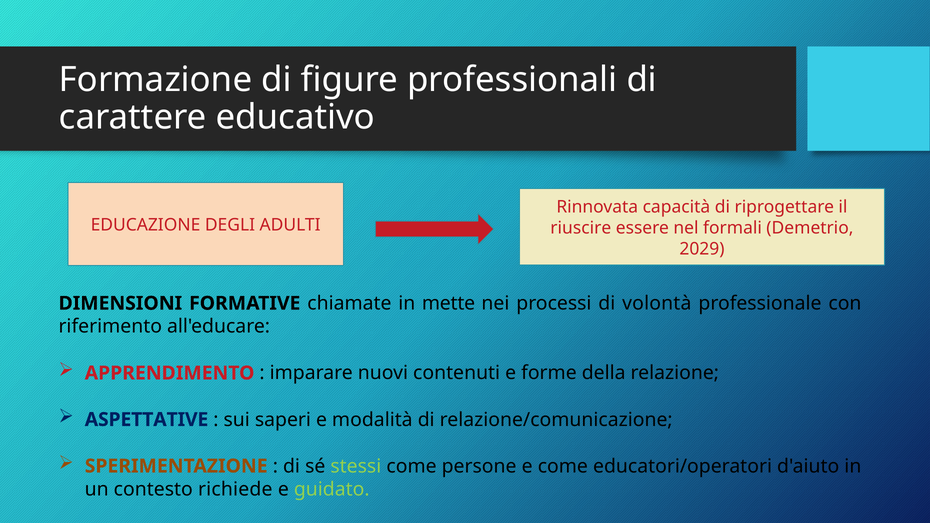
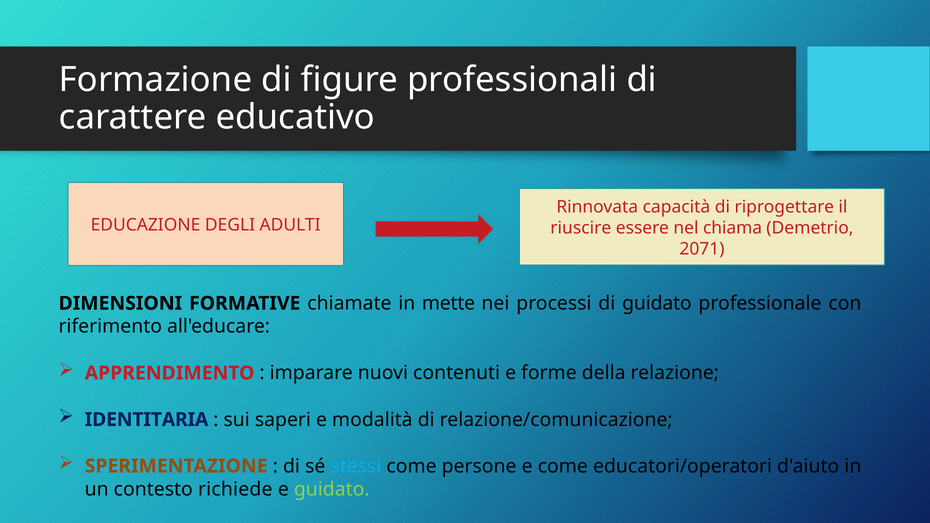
formali: formali -> chiama
2029: 2029 -> 2071
di volontà: volontà -> guidato
ASPETTATIVE: ASPETTATIVE -> IDENTITARIA
stessi colour: light green -> light blue
